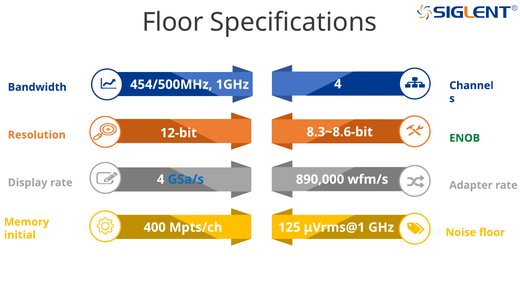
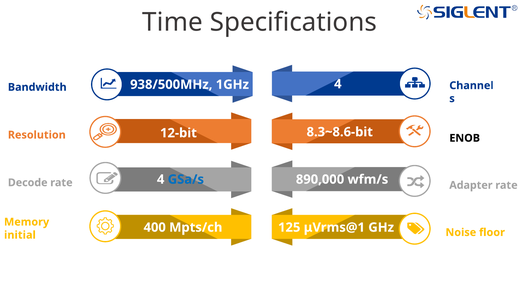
Floor at (173, 22): Floor -> Time
454/500MHz: 454/500MHz -> 938/500MHz
ENOB colour: green -> black
Display: Display -> Decode
